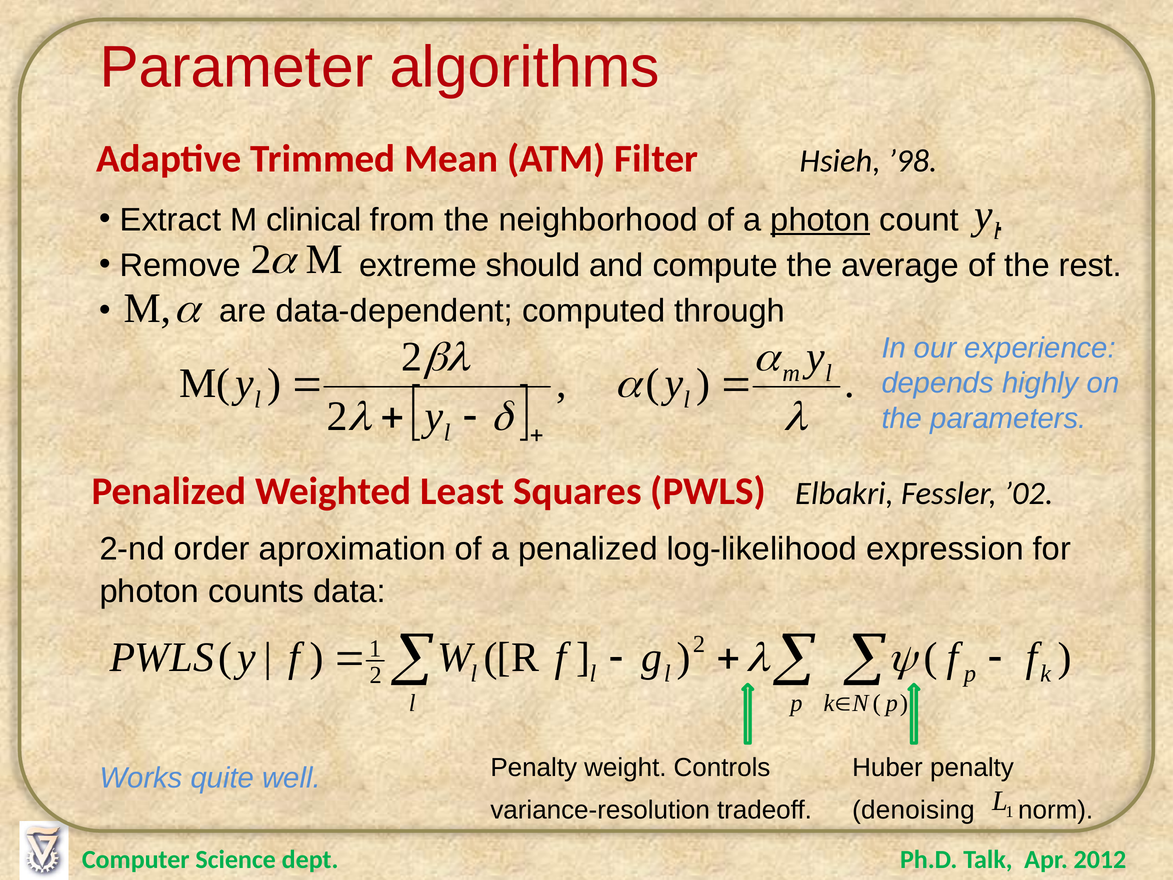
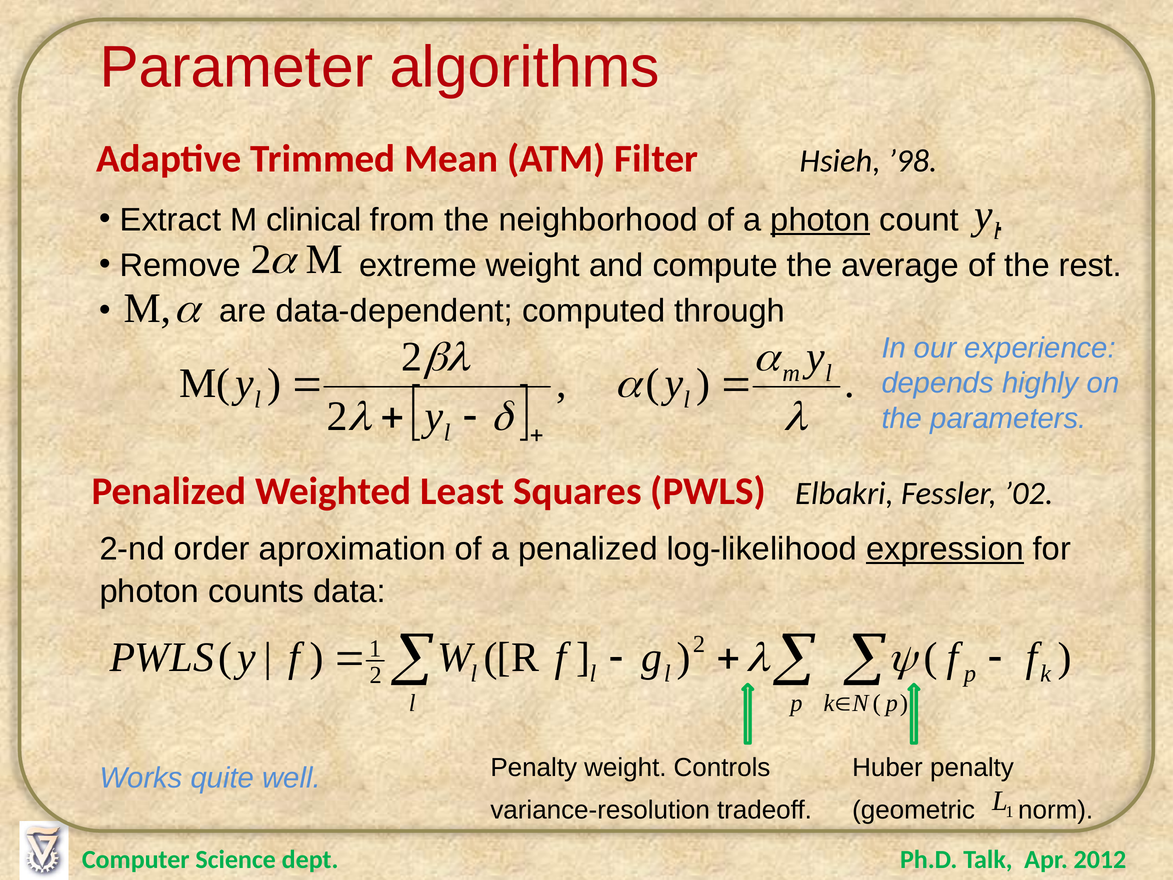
extreme should: should -> weight
expression underline: none -> present
denoising: denoising -> geometric
